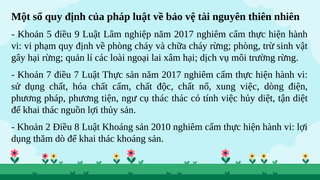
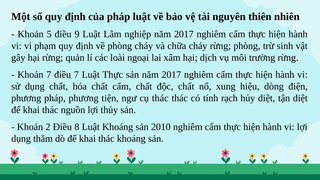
xung việc: việc -> hiệu
tính việc: việc -> rạch
